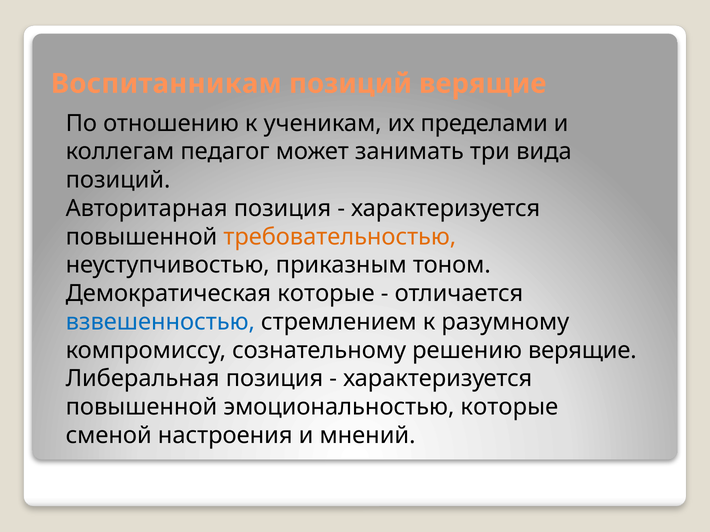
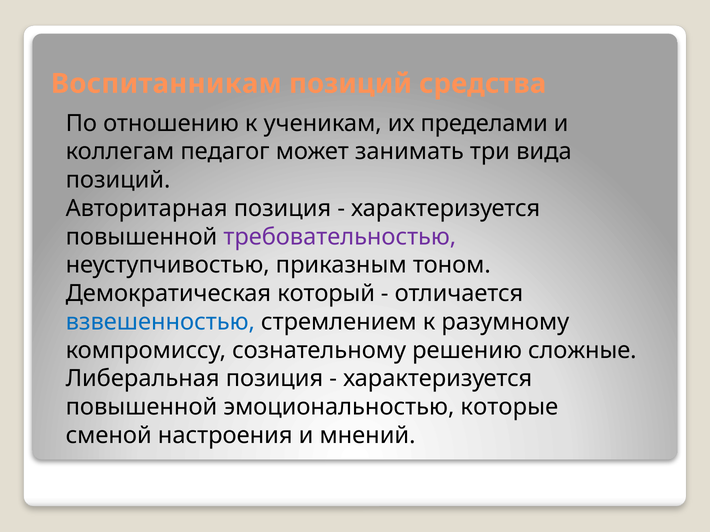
позиций верящие: верящие -> средства
требовательностью colour: orange -> purple
Демократическая которые: которые -> который
решению верящие: верящие -> сложные
